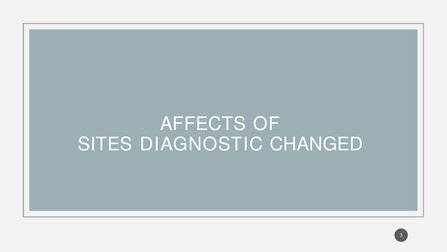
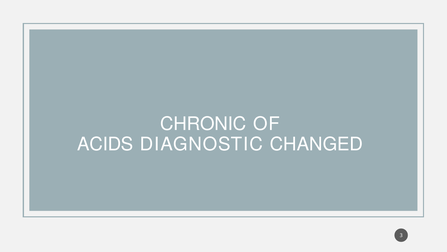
AFFECTS: AFFECTS -> CHRONIC
SITES: SITES -> ACIDS
